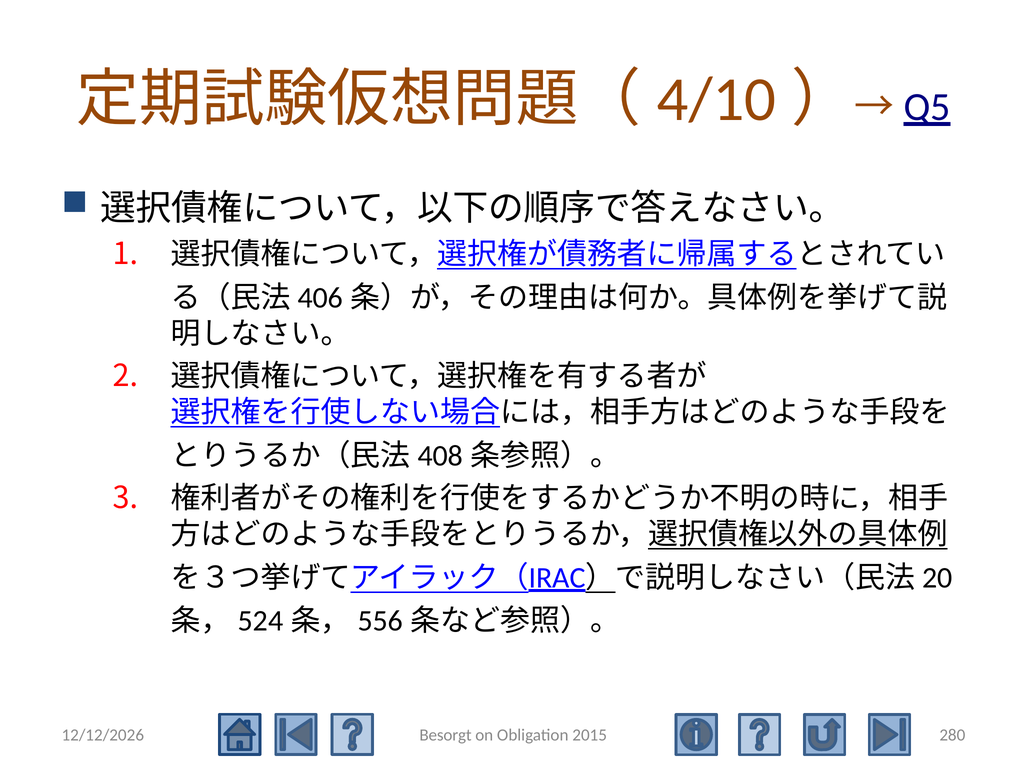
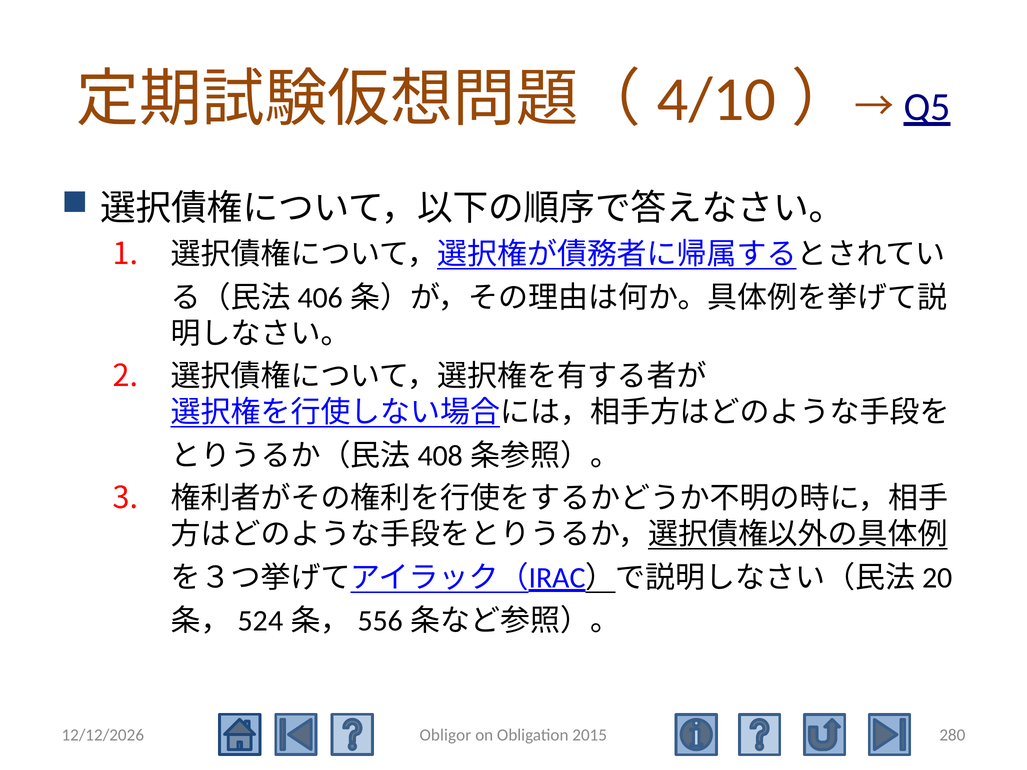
Besorgt: Besorgt -> Obligor
